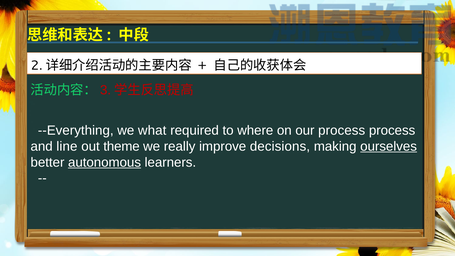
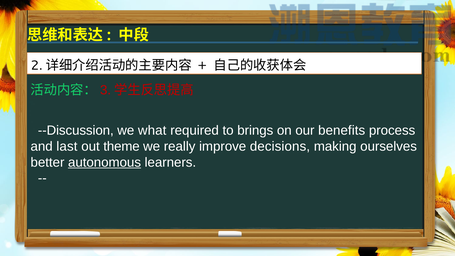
--Everything: --Everything -> --Discussion
where: where -> brings
our process: process -> benefits
line: line -> last
ourselves underline: present -> none
